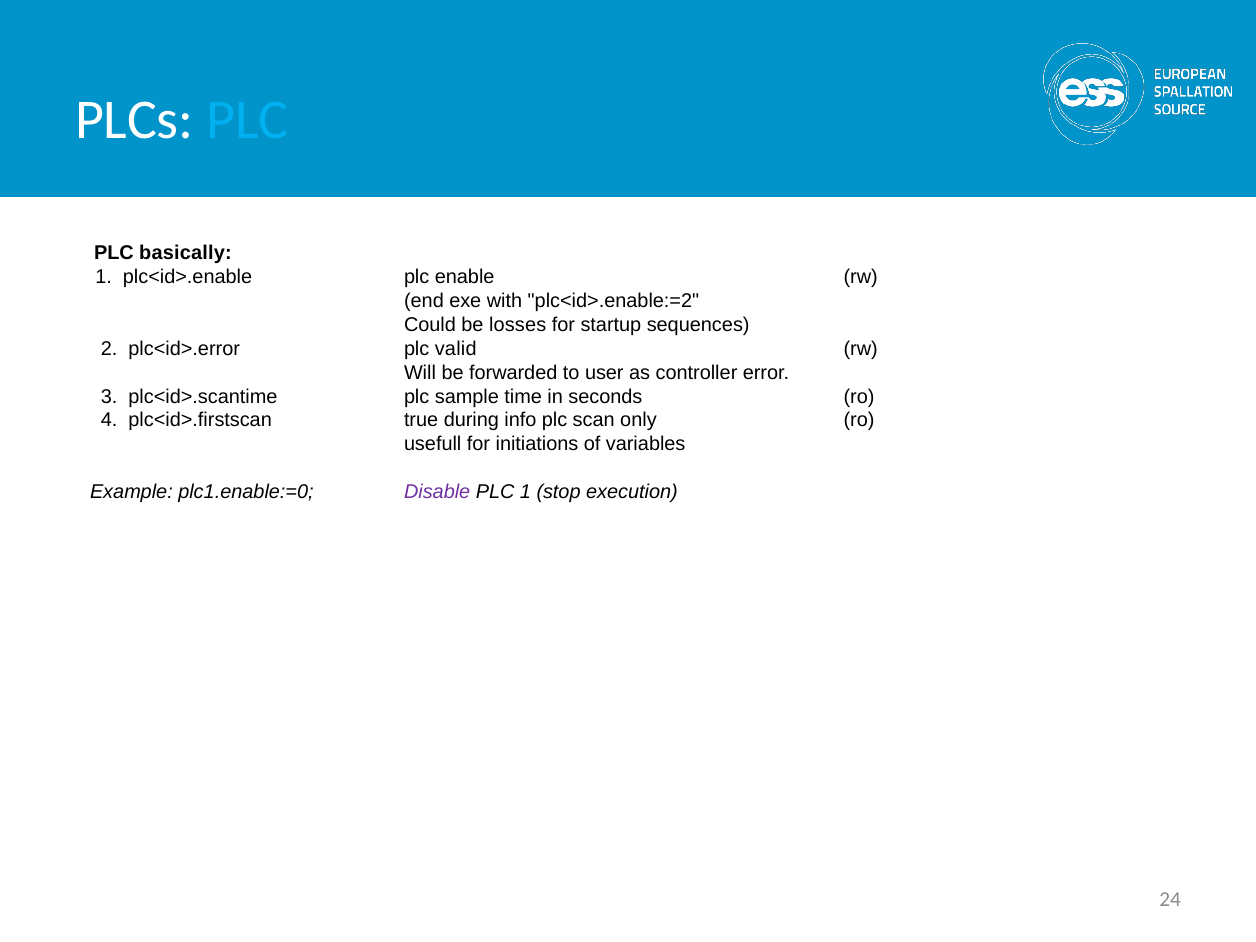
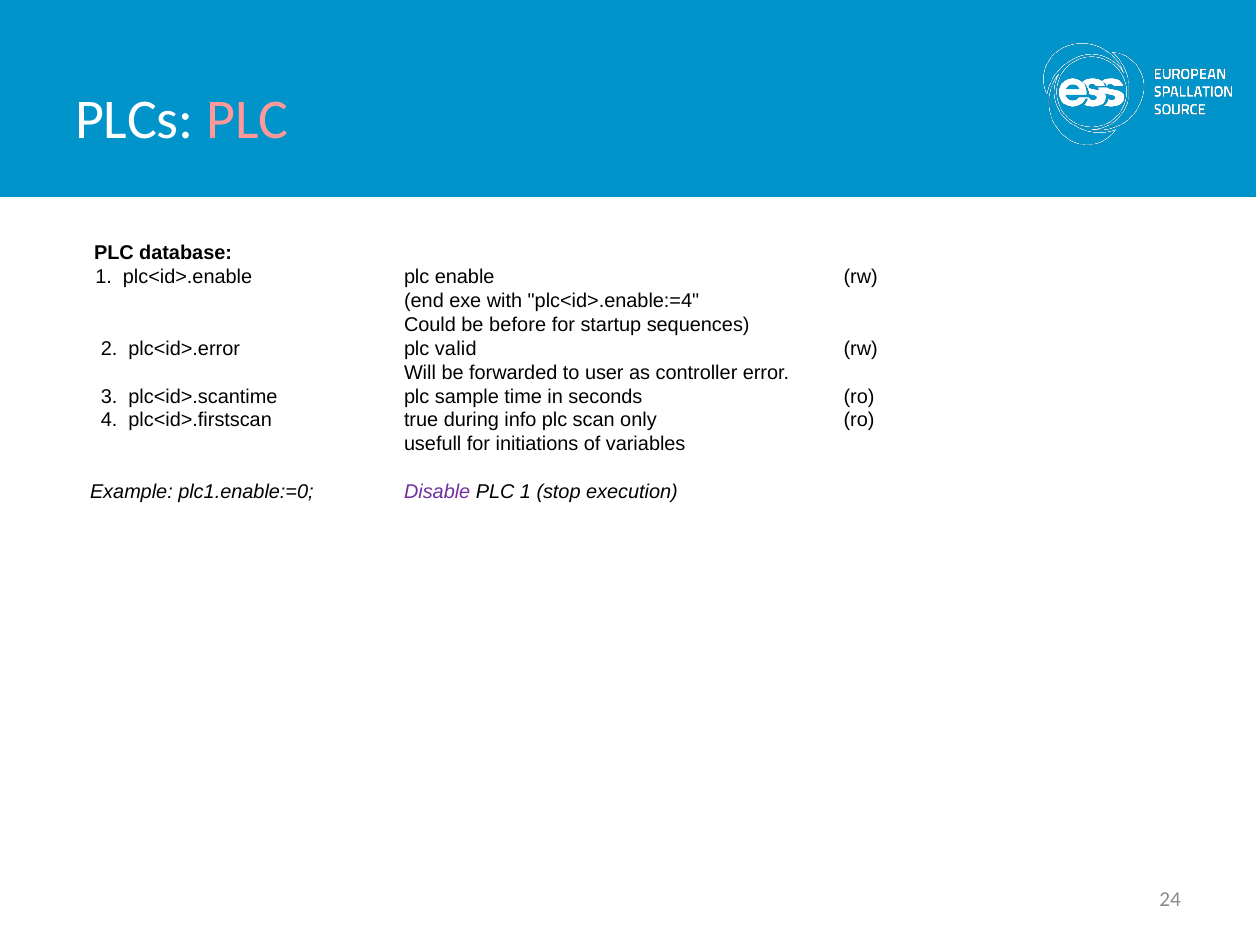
PLC at (247, 120) colour: light blue -> pink
basically: basically -> database
plc<id>.enable:=2: plc<id>.enable:=2 -> plc<id>.enable:=4
losses: losses -> before
